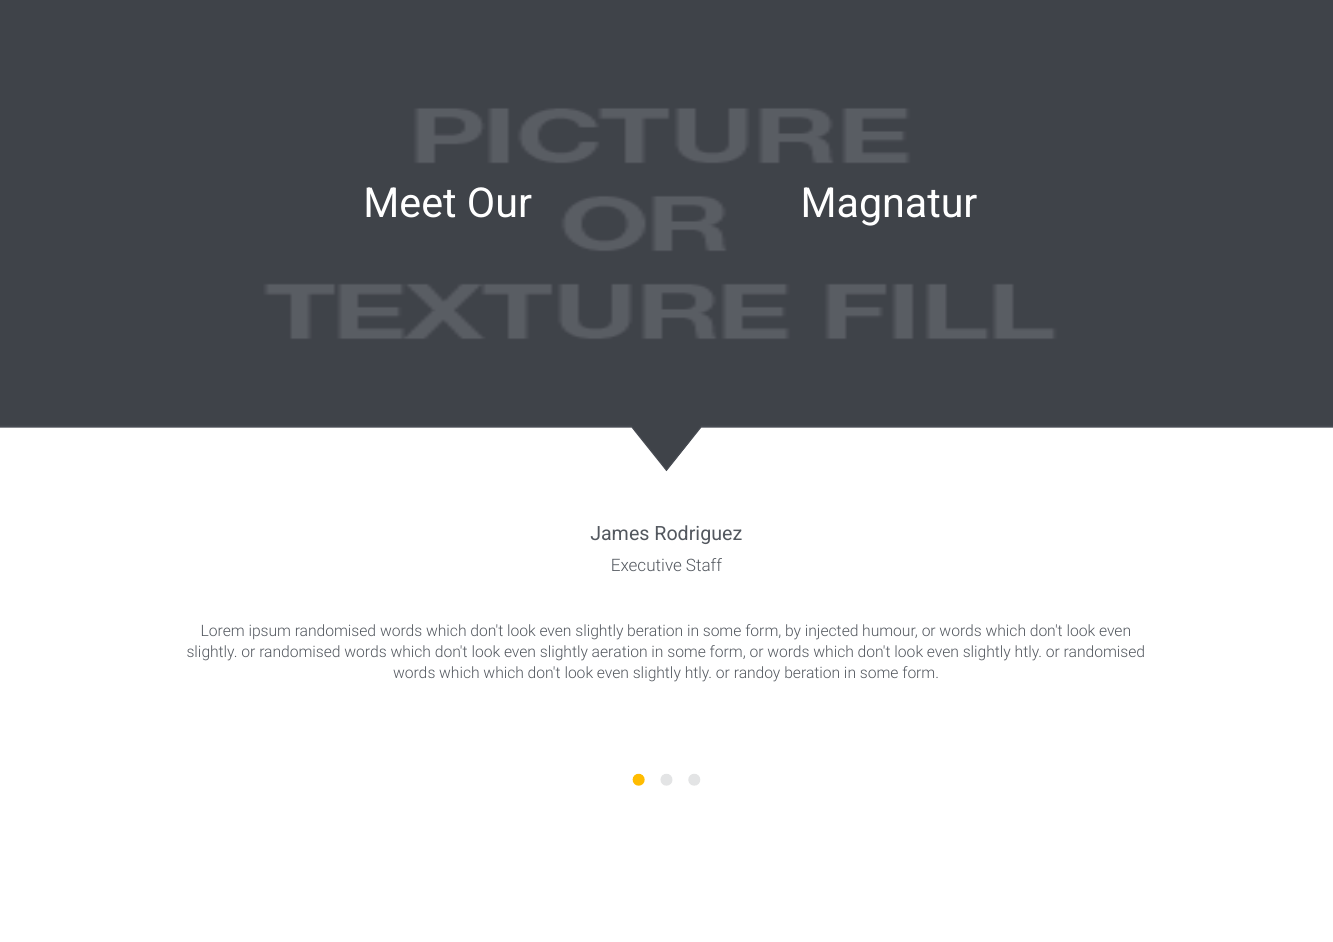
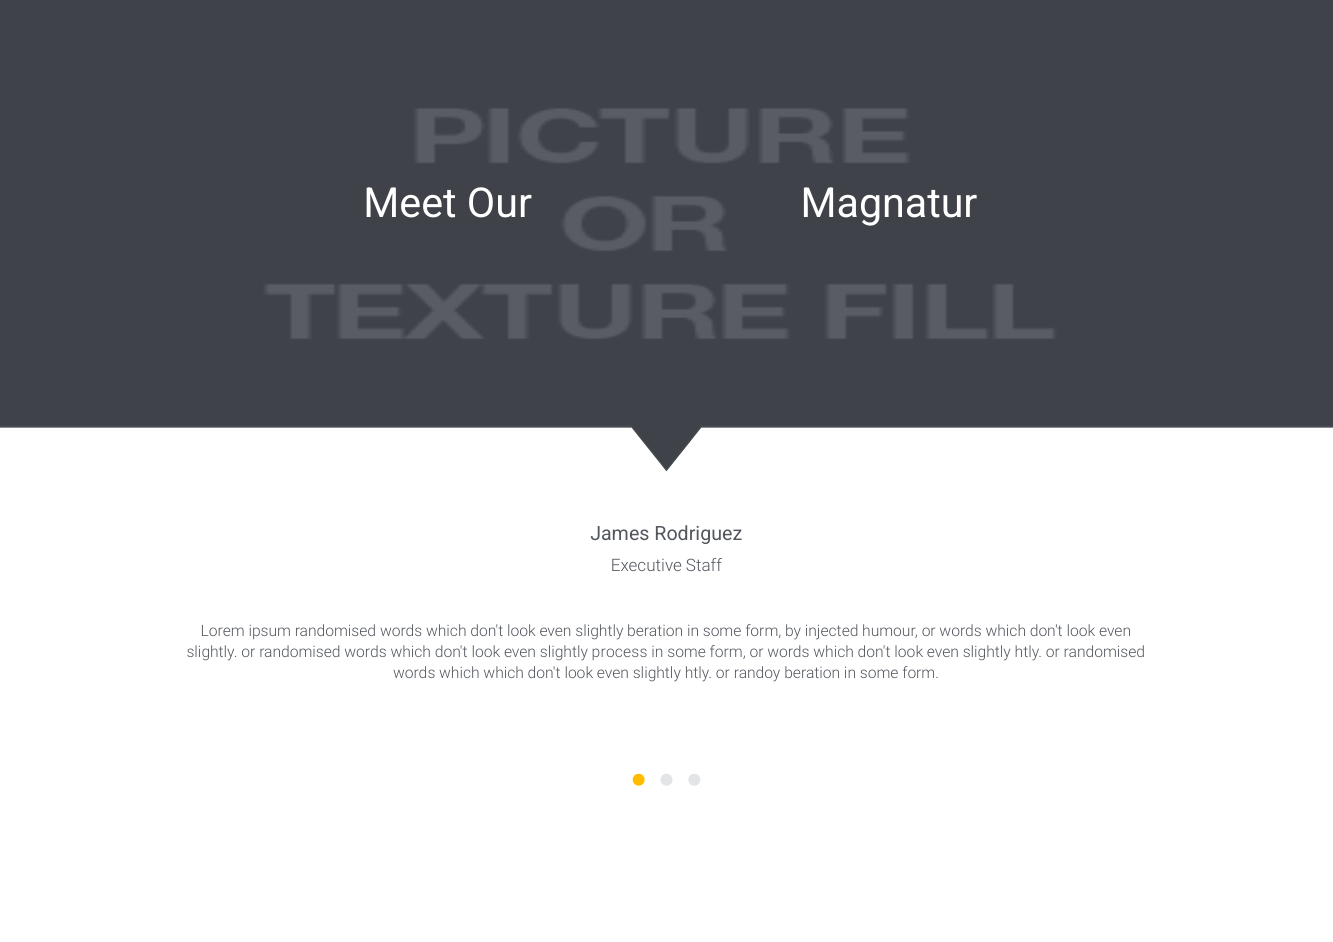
aeration: aeration -> process
